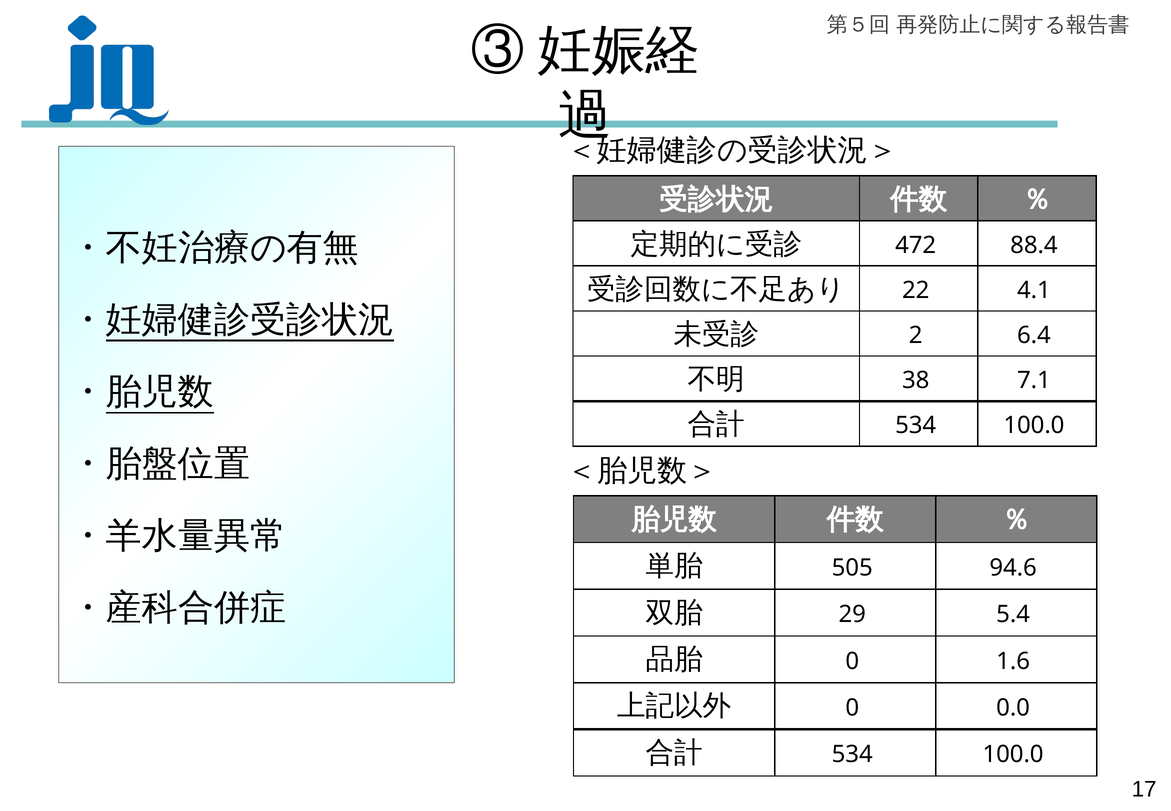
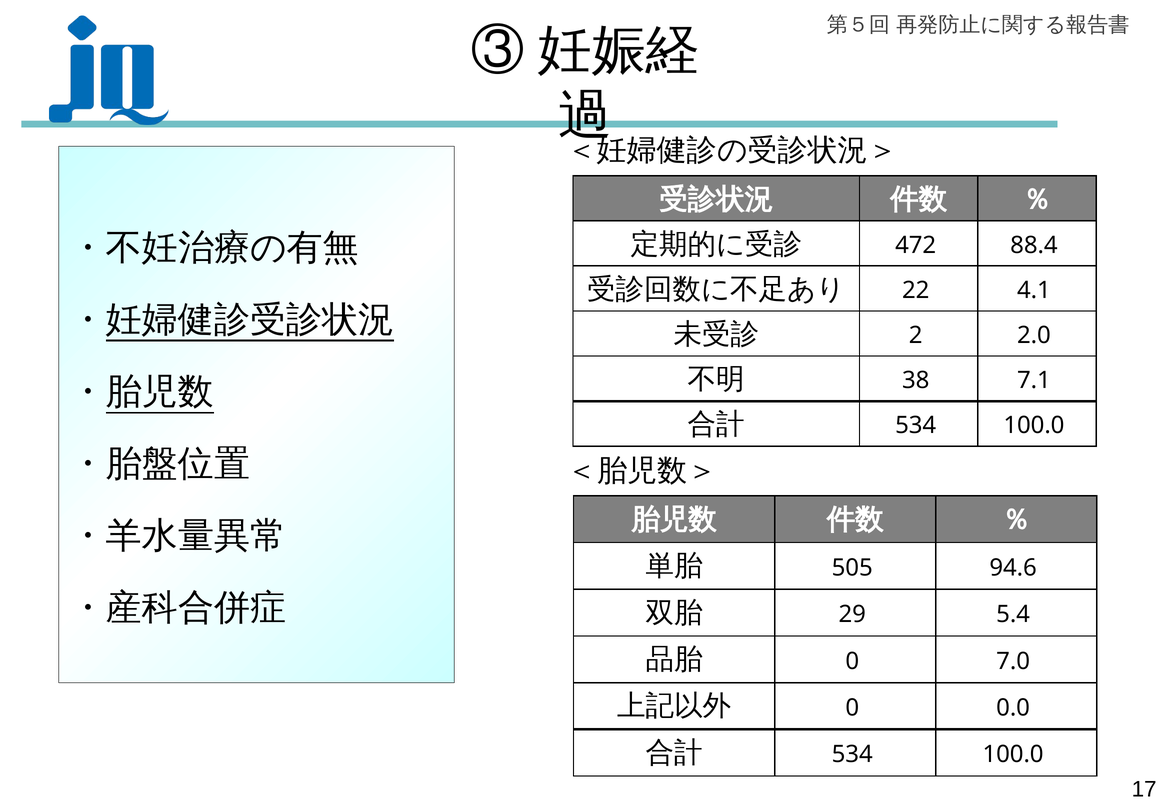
6.4: 6.4 -> 2.0
1.6: 1.6 -> 7.0
